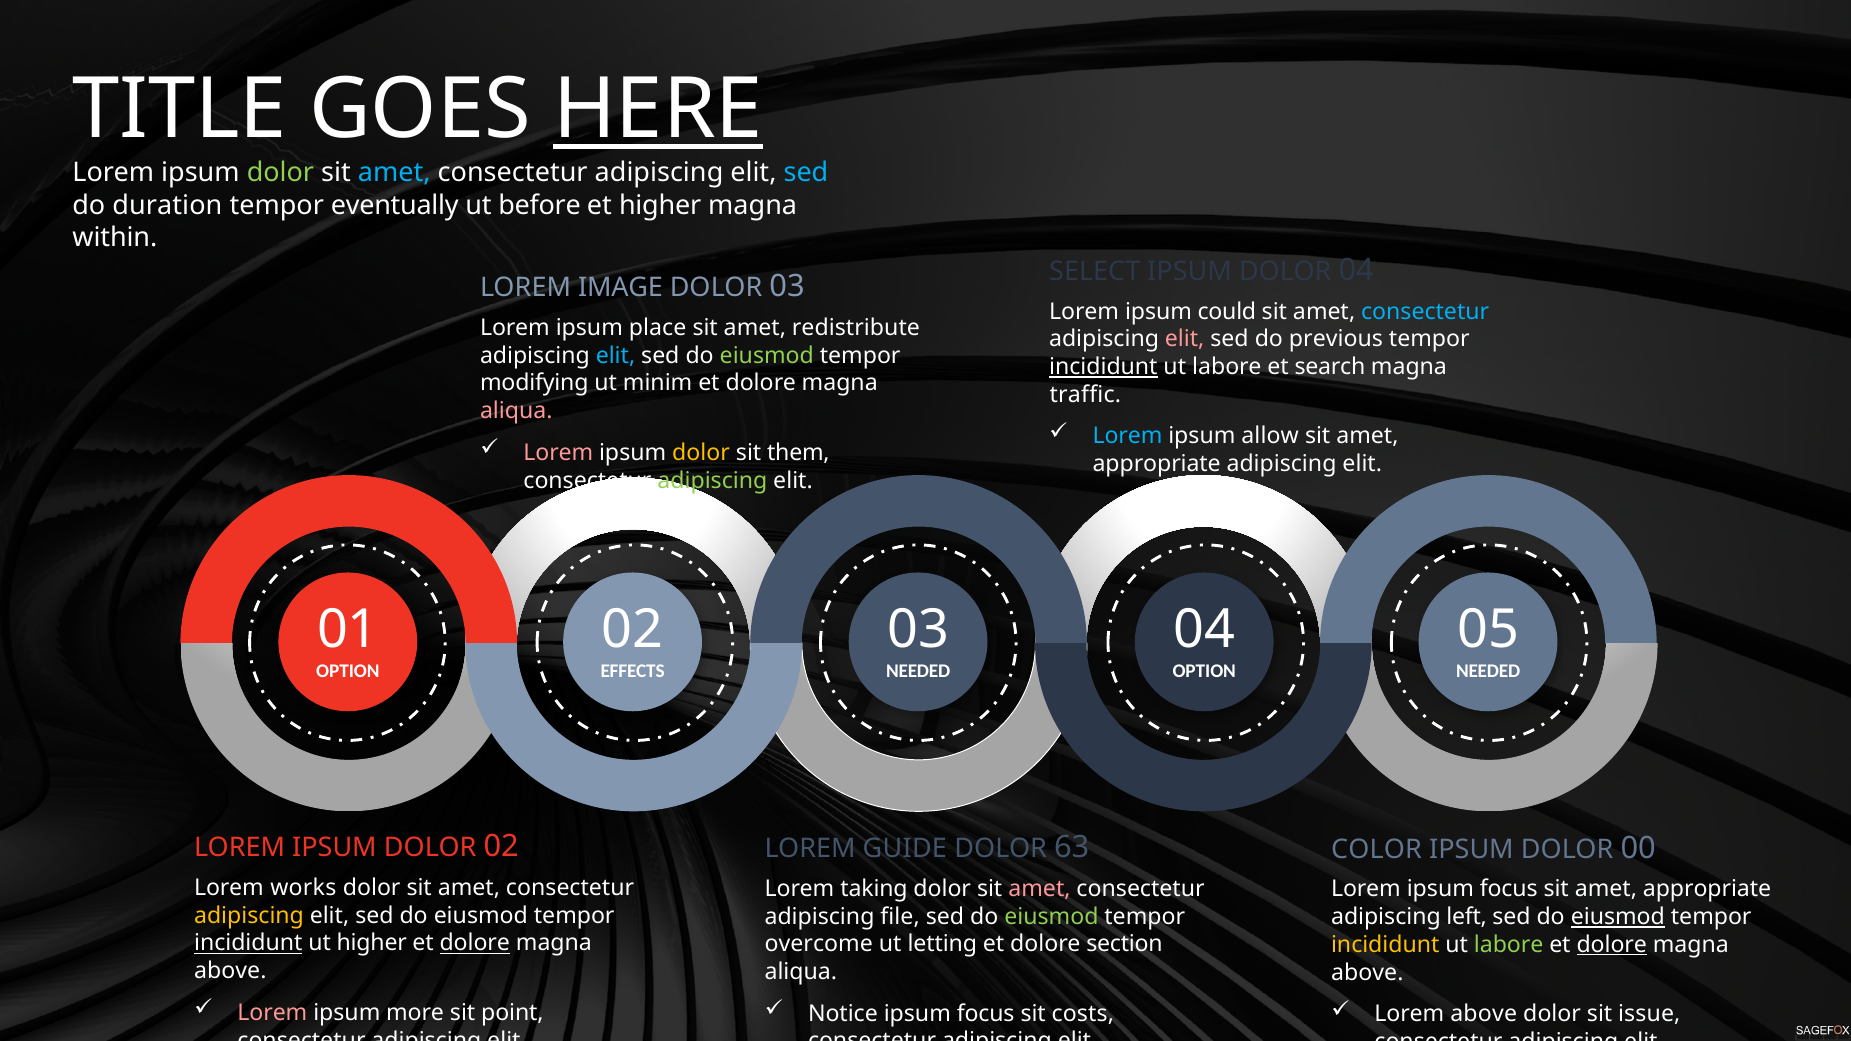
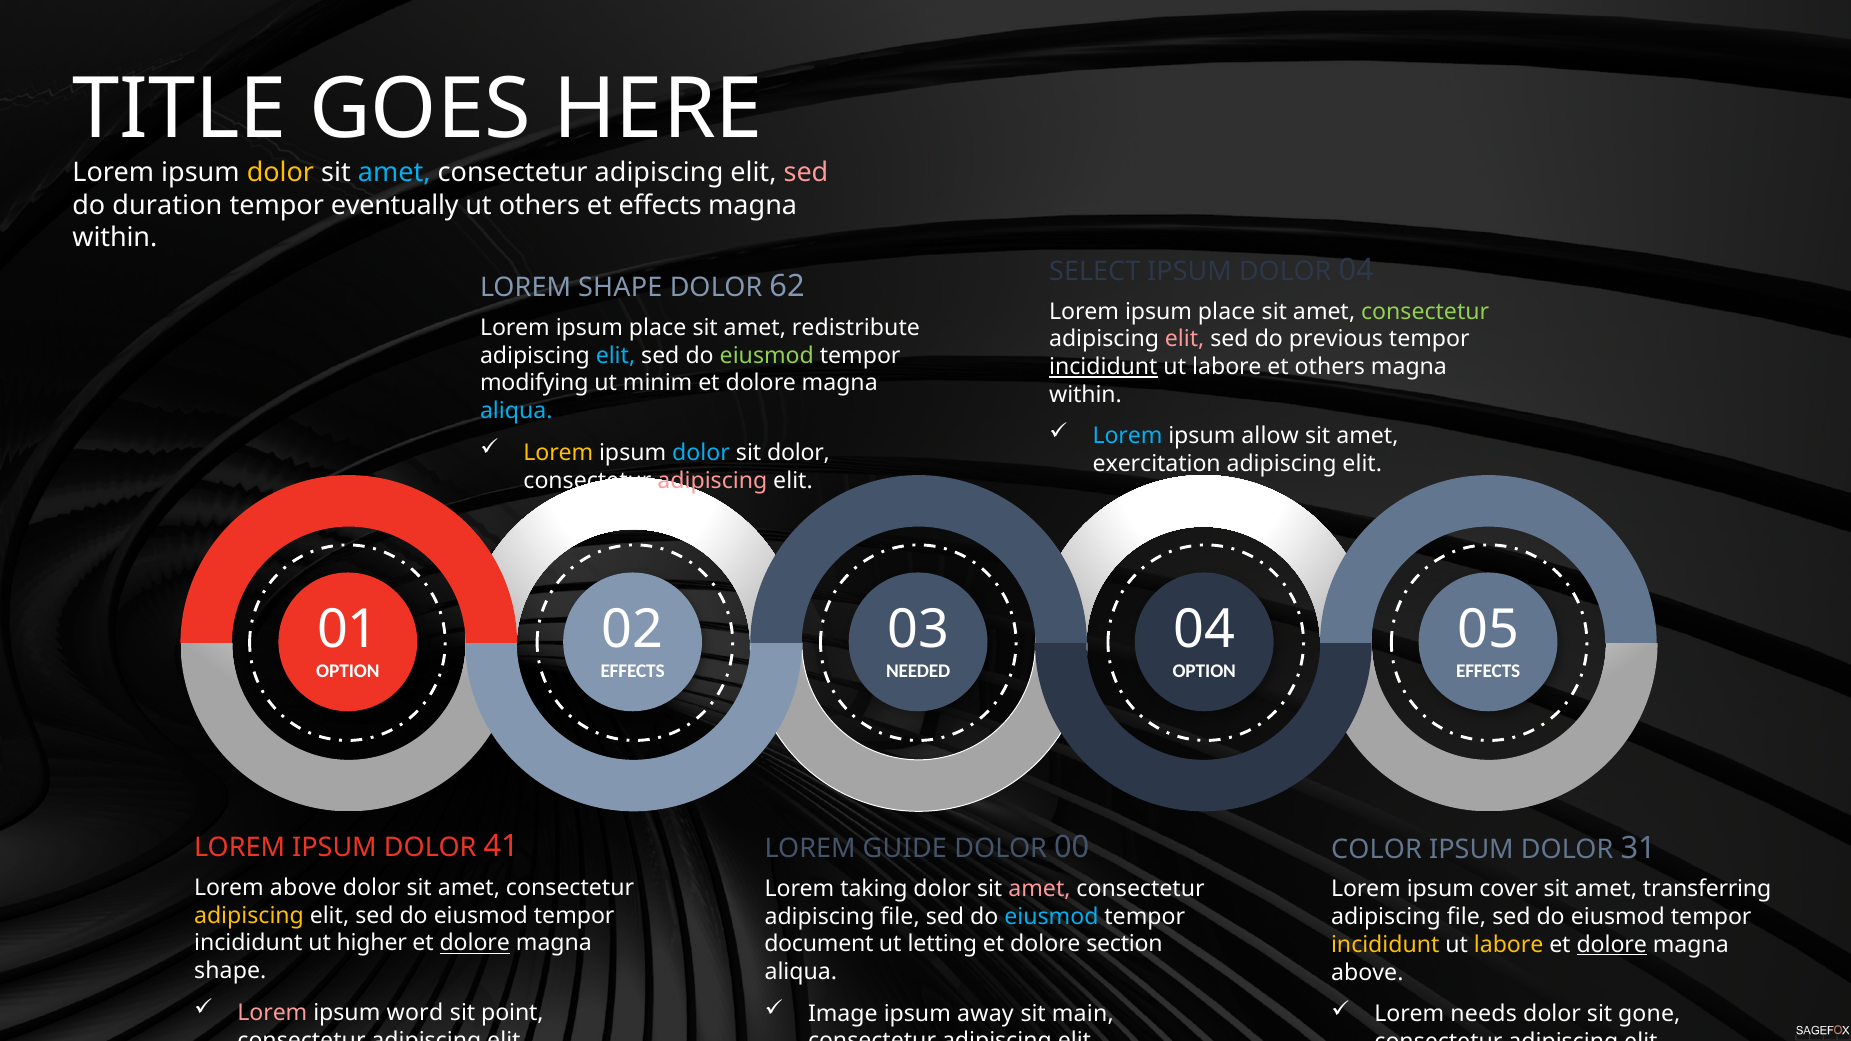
HERE underline: present -> none
dolor at (280, 173) colour: light green -> yellow
sed at (806, 173) colour: light blue -> pink
ut before: before -> others
et higher: higher -> effects
LOREM IMAGE: IMAGE -> SHAPE
DOLOR 03: 03 -> 62
could at (1227, 311): could -> place
consectetur at (1425, 311) colour: light blue -> light green
et search: search -> others
traffic at (1085, 395): traffic -> within
aliqua at (516, 411) colour: pink -> light blue
Lorem at (558, 453) colour: pink -> yellow
dolor at (701, 453) colour: yellow -> light blue
sit them: them -> dolor
appropriate at (1157, 464): appropriate -> exercitation
adipiscing at (712, 480) colour: light green -> pink
NEEDED at (1488, 672): NEEDED -> EFFECTS
DOLOR 02: 02 -> 41
63: 63 -> 00
00: 00 -> 31
Lorem works: works -> above
Lorem ipsum focus: focus -> cover
appropriate at (1707, 889): appropriate -> transferring
eiusmod at (1051, 917) colour: light green -> light blue
left at (1467, 917): left -> file
eiusmod at (1618, 917) underline: present -> none
incididunt at (248, 943) underline: present -> none
overcome: overcome -> document
labore at (1509, 945) colour: light green -> yellow
above at (230, 971): above -> shape
more: more -> word
Notice: Notice -> Image
focus at (986, 1014): focus -> away
costs: costs -> main
Lorem above: above -> needs
issue: issue -> gone
